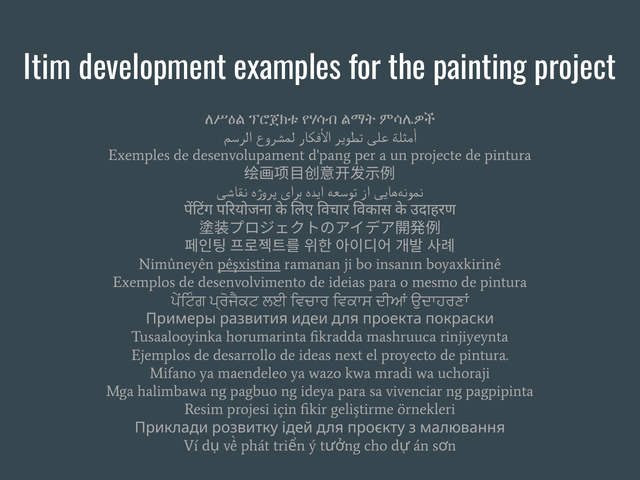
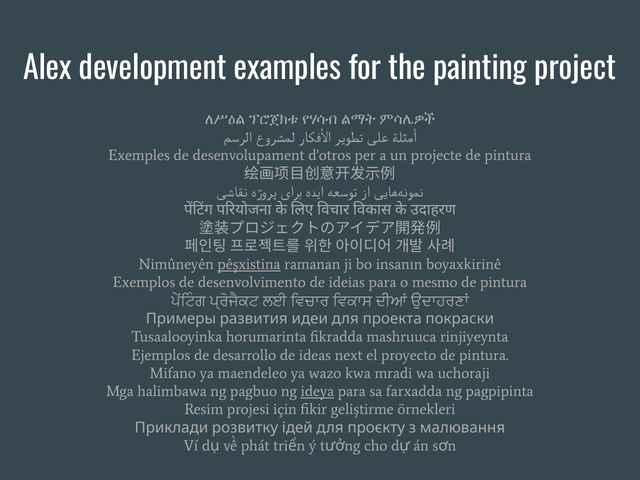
Itim: Itim -> Alex
d'pang: d'pang -> d'otros
ideya underline: none -> present
vivenciar: vivenciar -> farxadda
